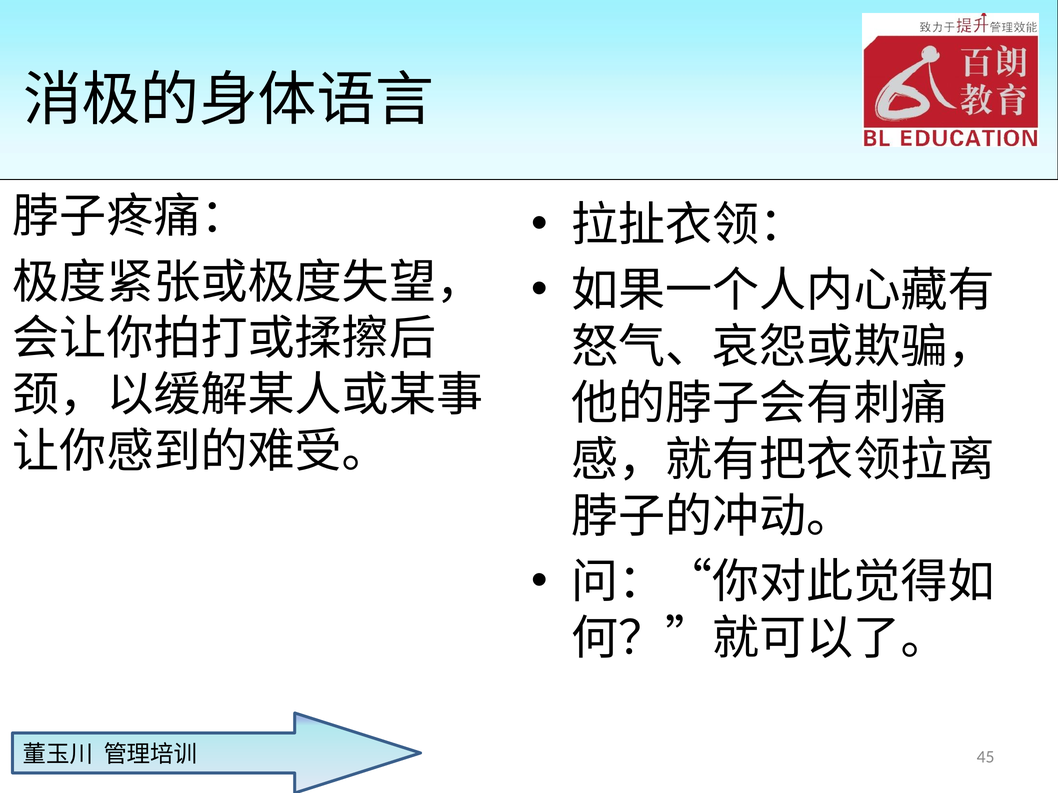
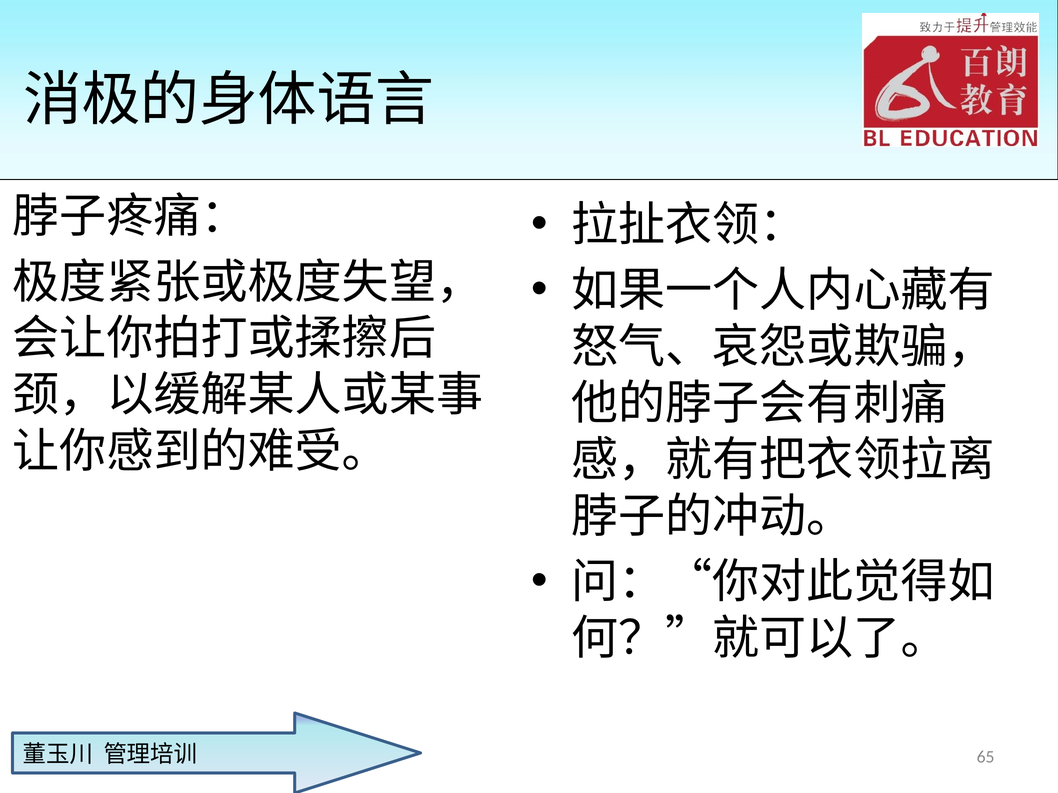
45: 45 -> 65
